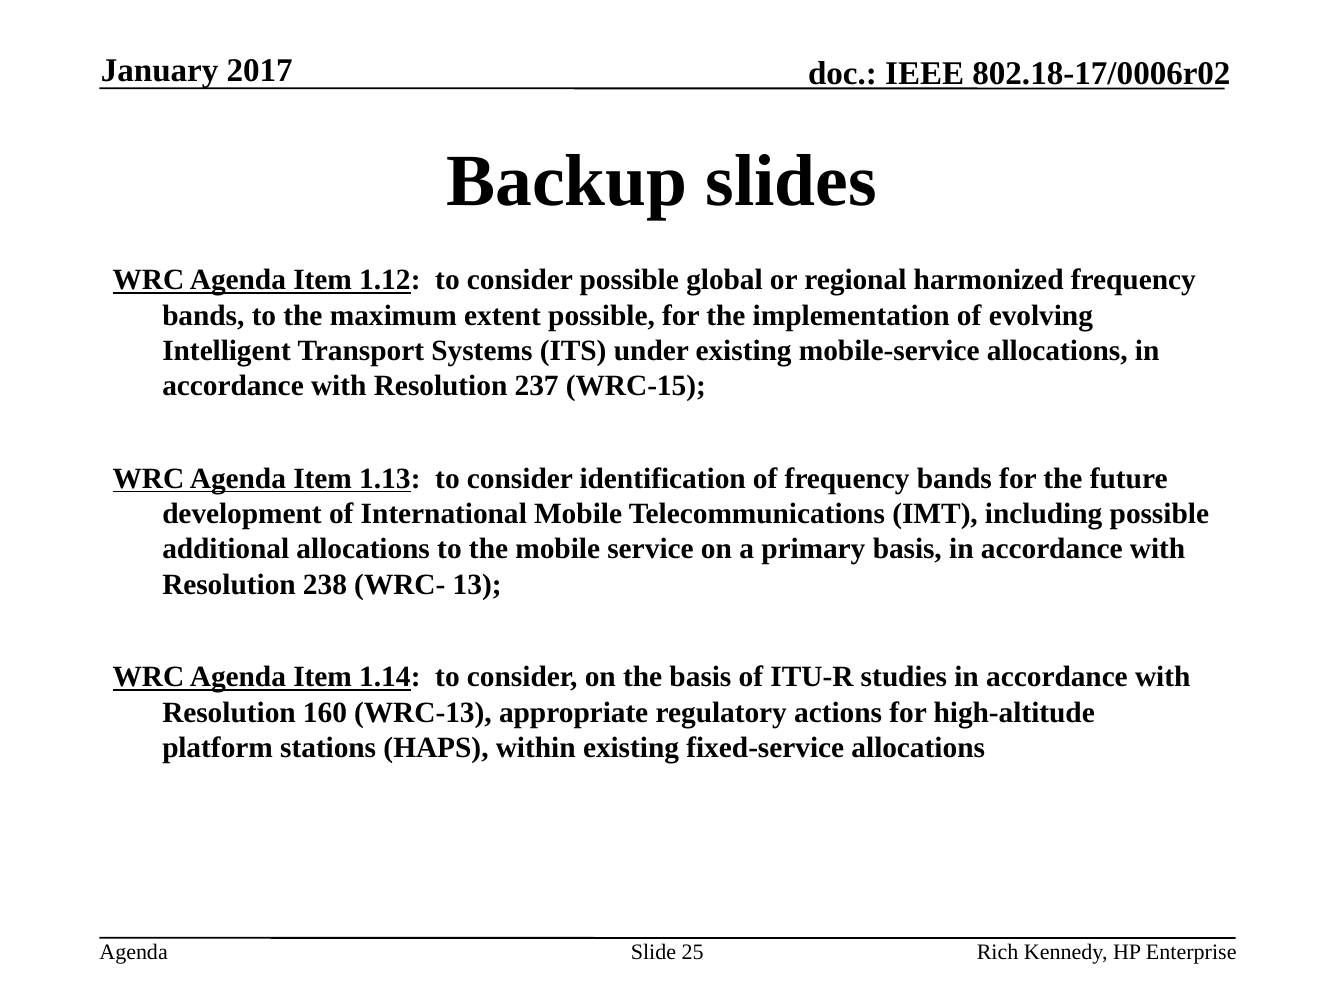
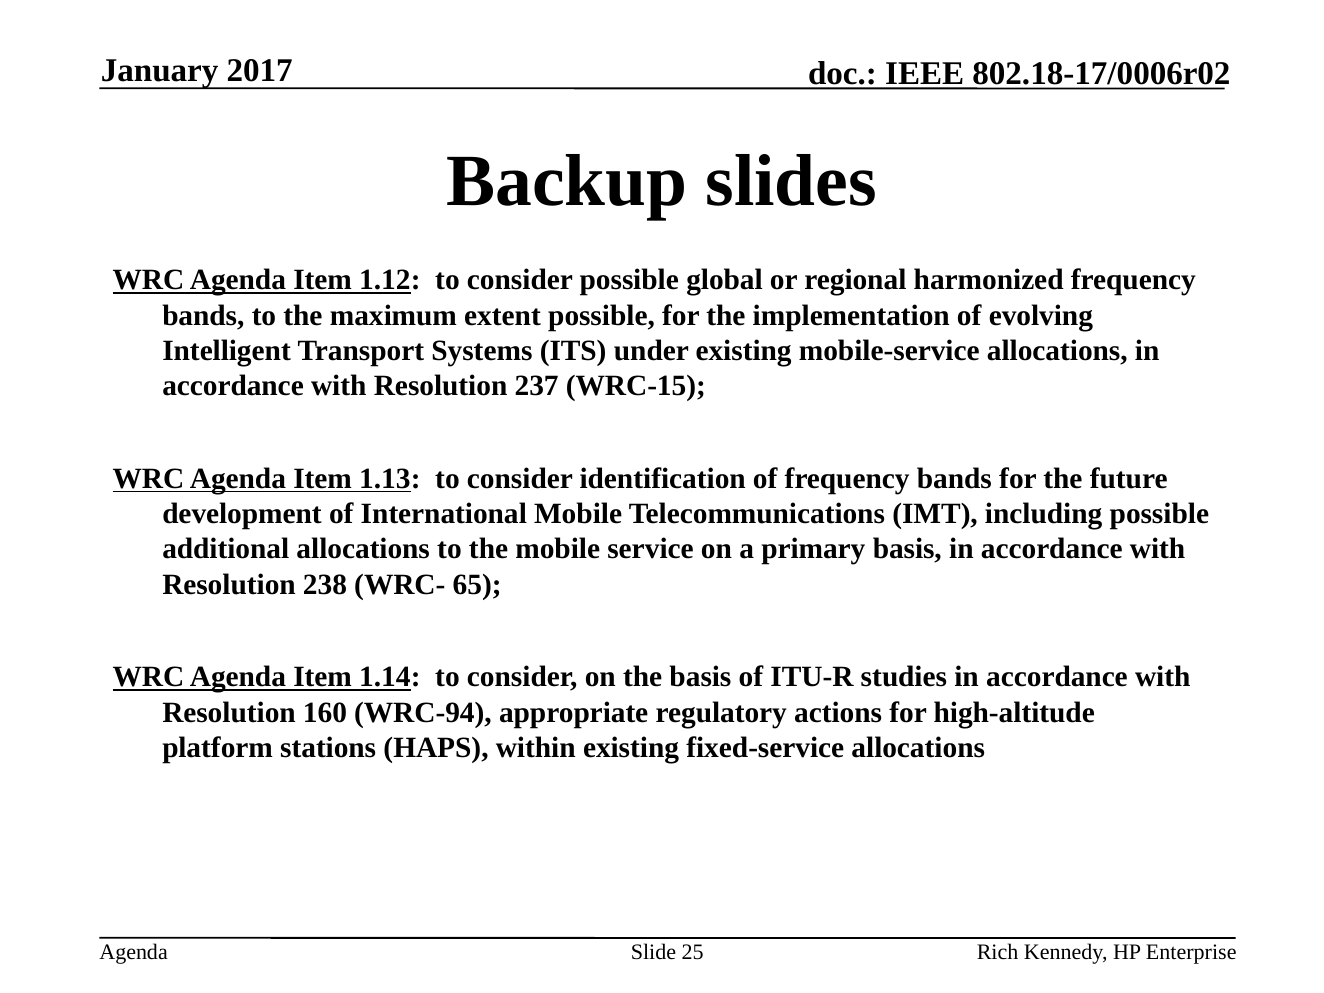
13: 13 -> 65
WRC-13: WRC-13 -> WRC-94
